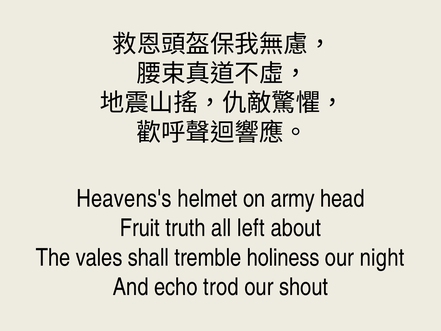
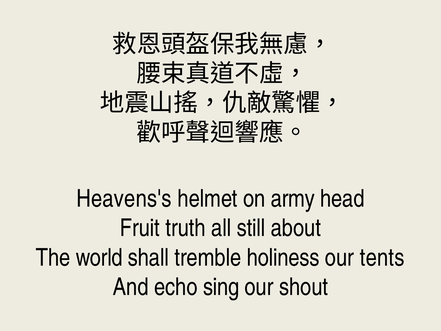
left: left -> still
vales: vales -> world
night: night -> tents
trod: trod -> sing
